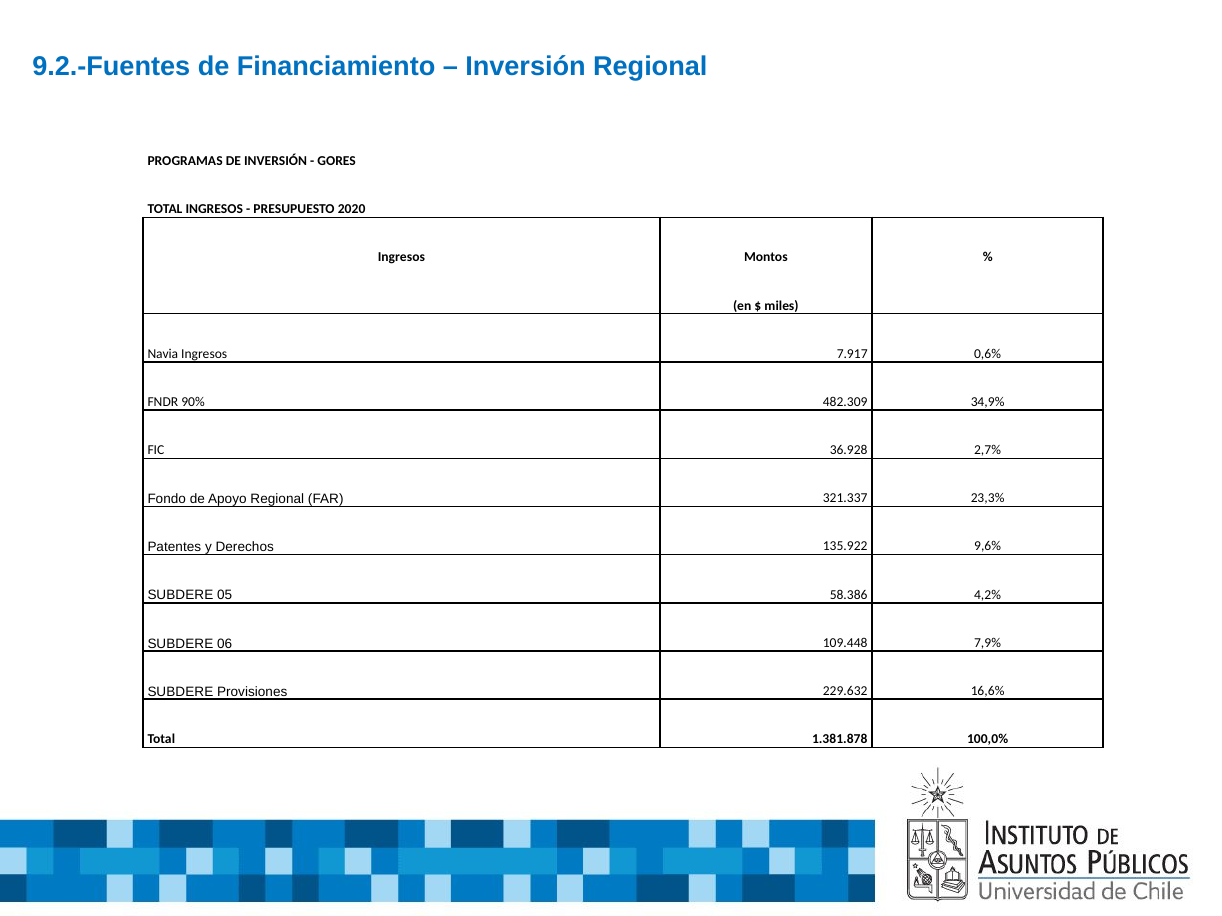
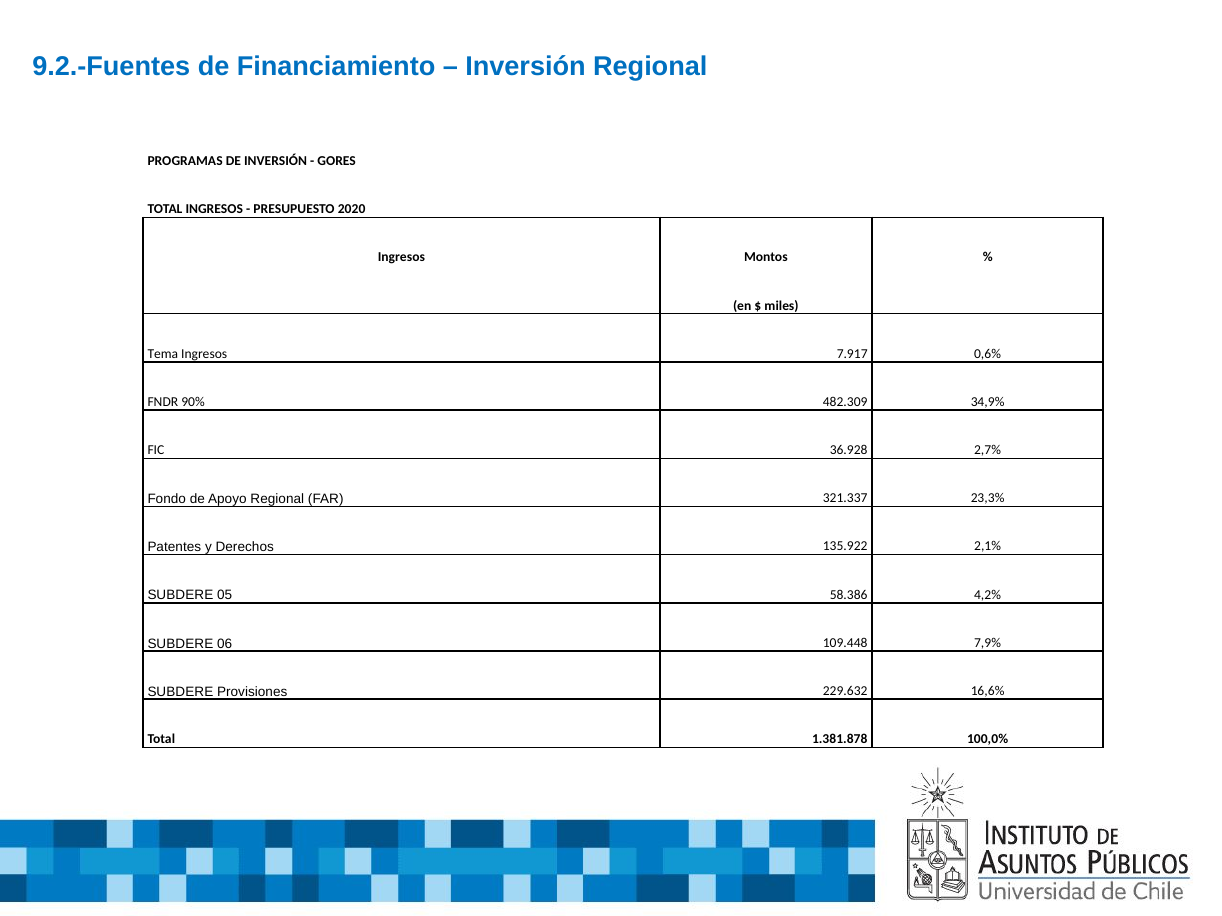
Navia: Navia -> Tema
9,6%: 9,6% -> 2,1%
